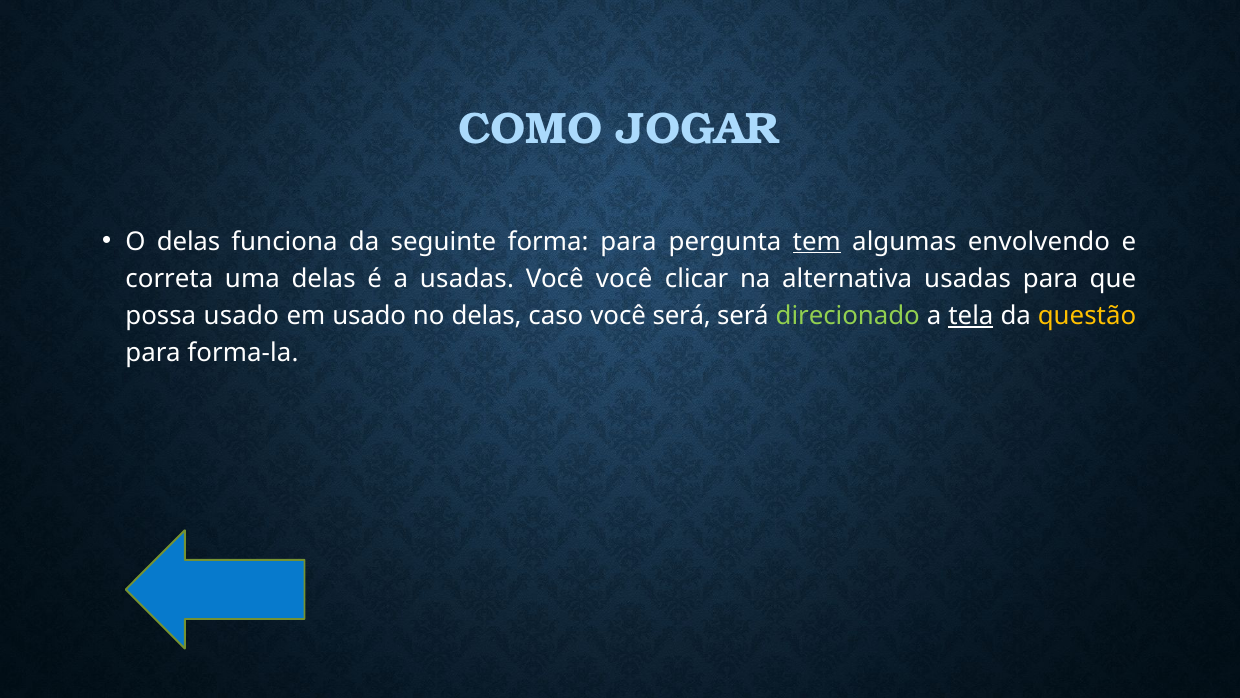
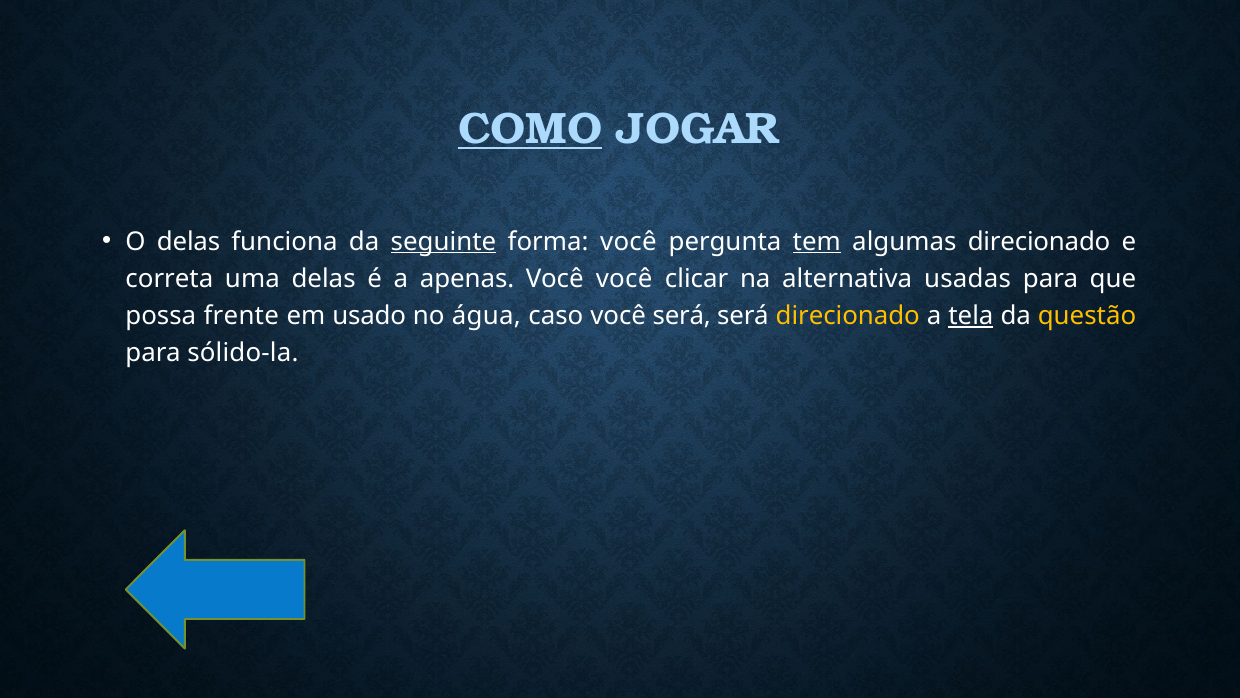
COMO underline: none -> present
seguinte underline: none -> present
forma para: para -> você
algumas envolvendo: envolvendo -> direcionado
a usadas: usadas -> apenas
possa usado: usado -> frente
no delas: delas -> água
direcionado at (848, 316) colour: light green -> yellow
forma-la: forma-la -> sólido-la
